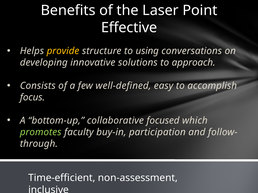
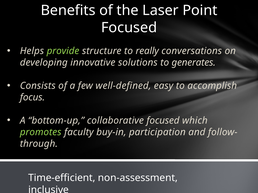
Effective at (129, 28): Effective -> Focused
provide colour: yellow -> light green
using: using -> really
approach: approach -> generates
